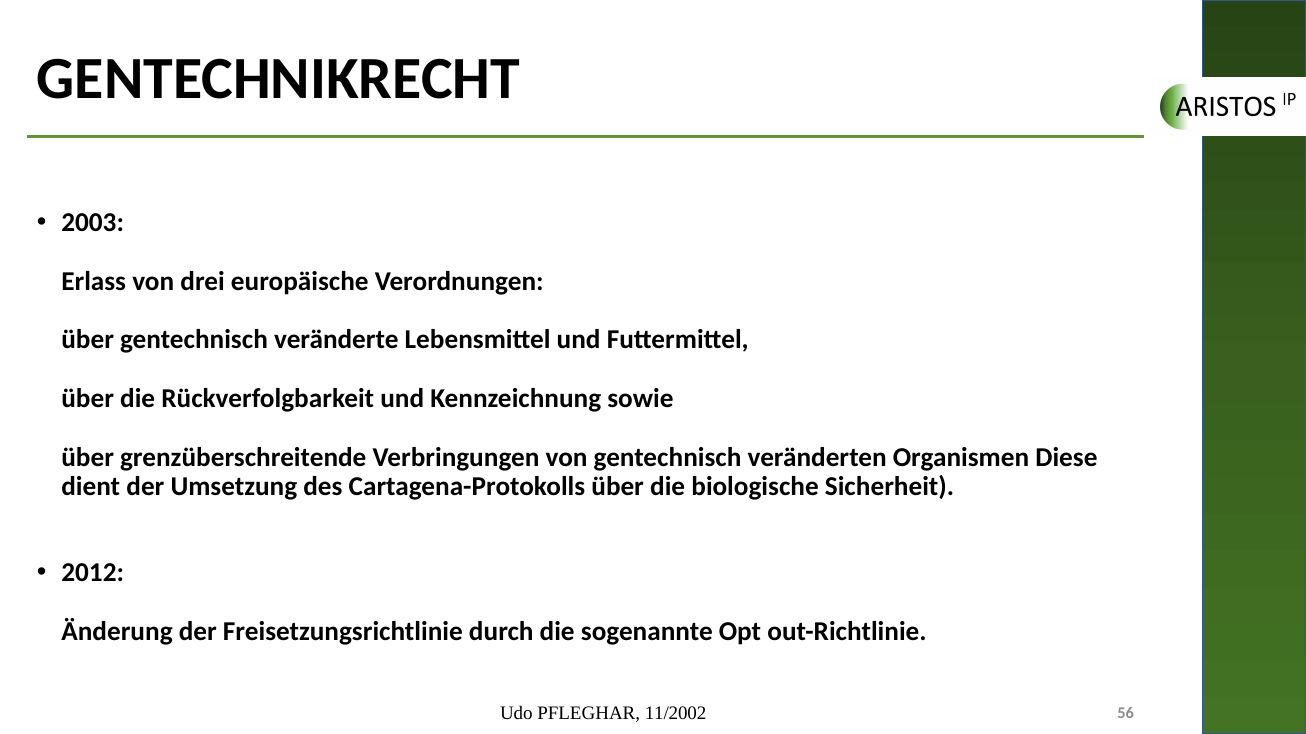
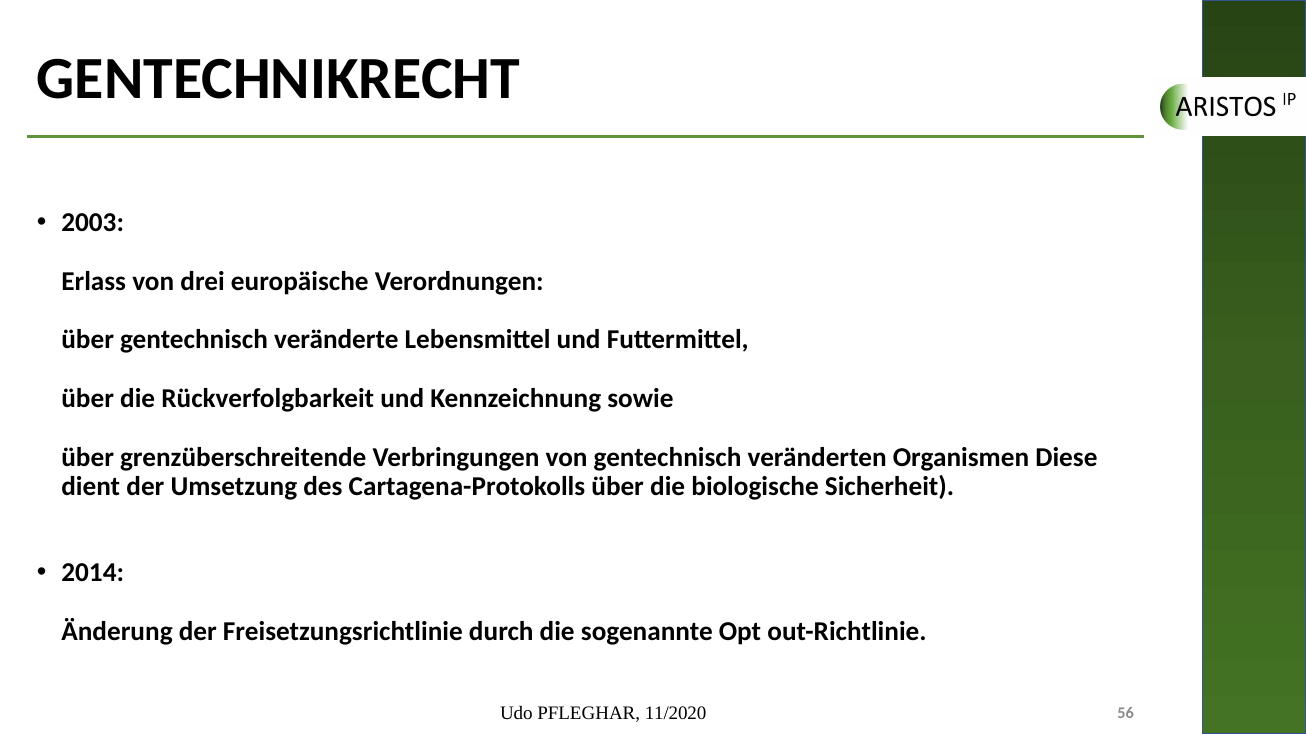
2012: 2012 -> 2014
11/2002: 11/2002 -> 11/2020
